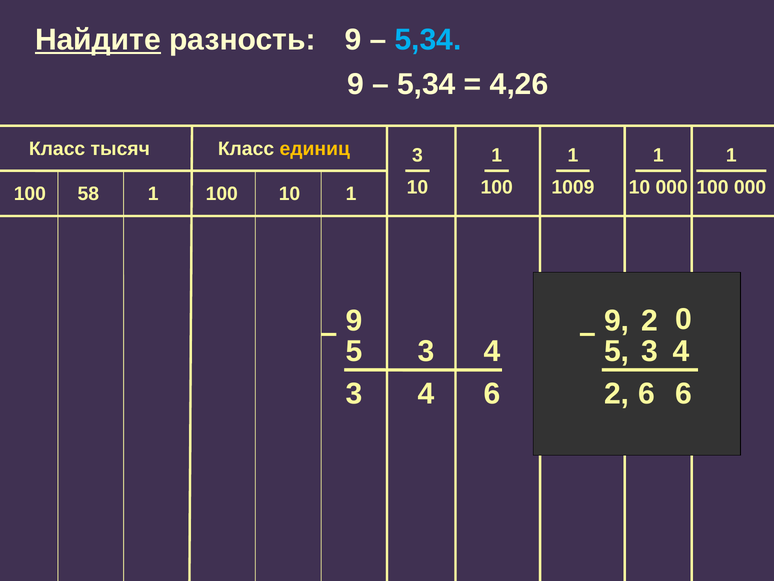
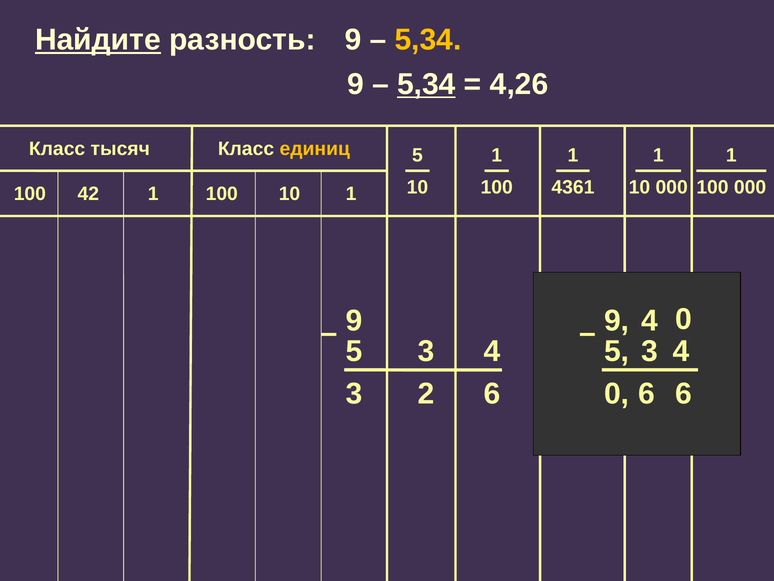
5,34 at (428, 40) colour: light blue -> yellow
5,34 at (426, 84) underline: none -> present
тысяч 3: 3 -> 5
1009: 1009 -> 4361
58: 58 -> 42
9 2: 2 -> 4
4 at (426, 393): 4 -> 2
2 at (617, 393): 2 -> 0
